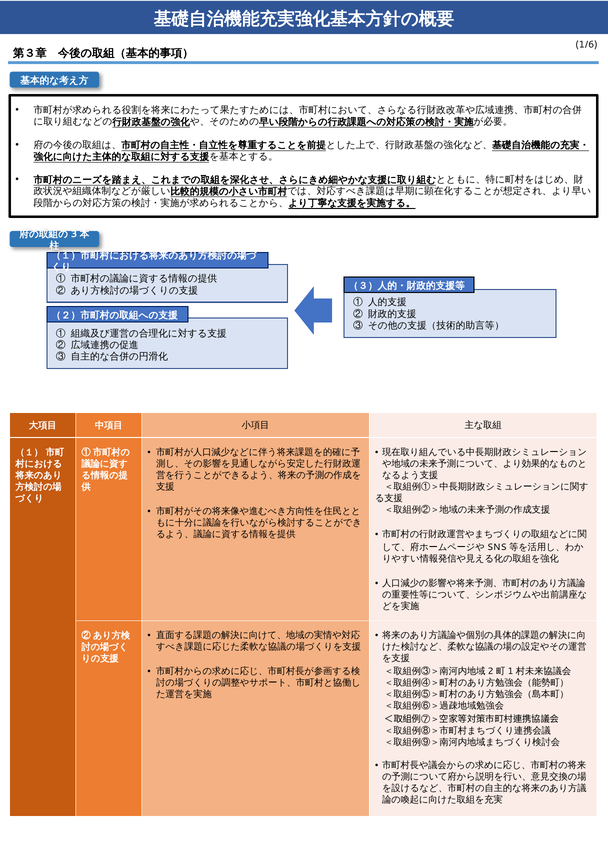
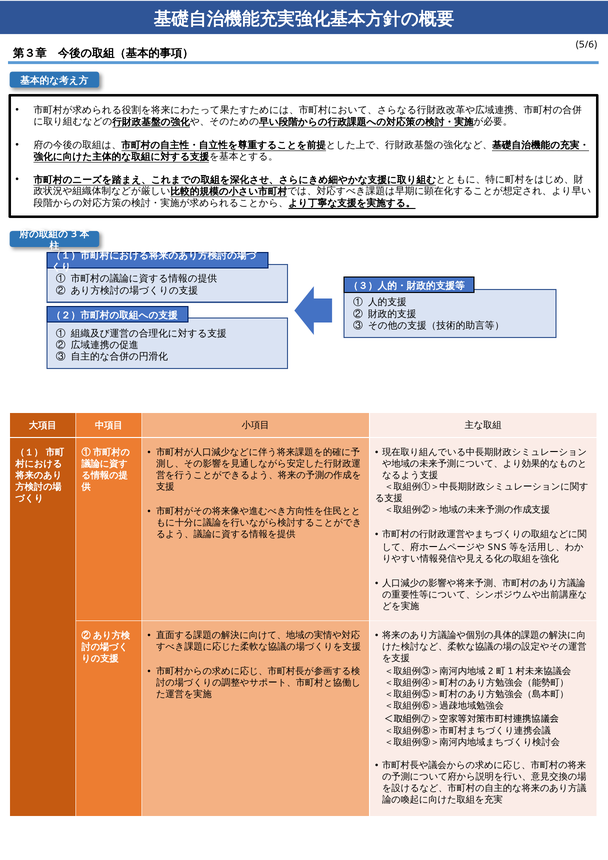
1/6: 1/6 -> 5/6
